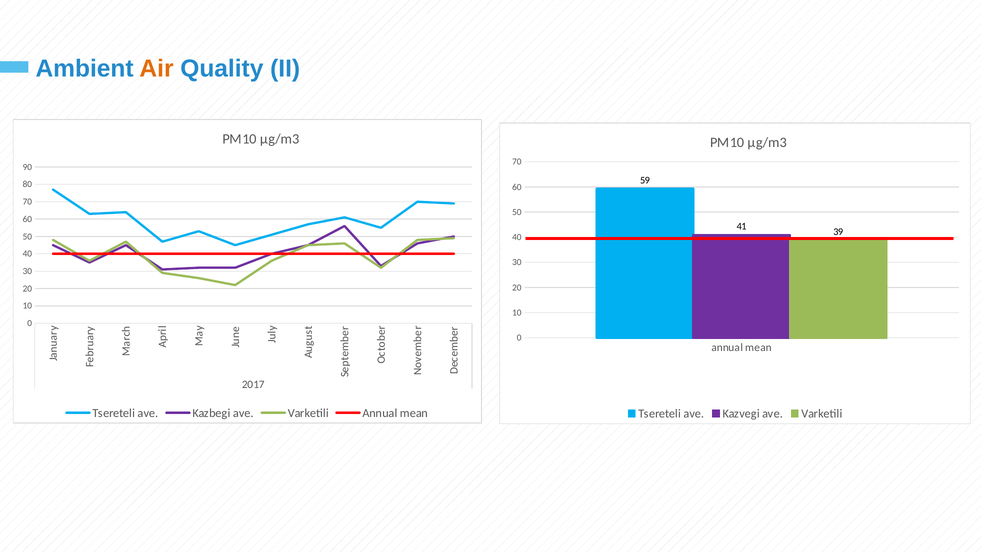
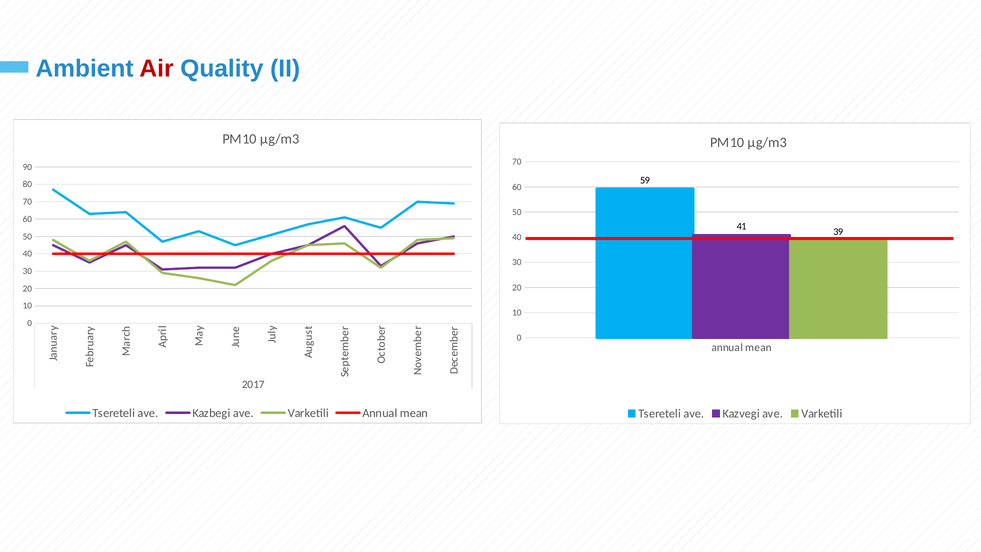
Air colour: orange -> red
